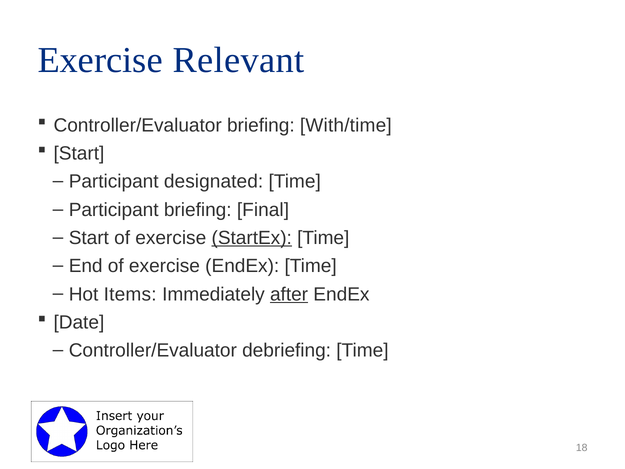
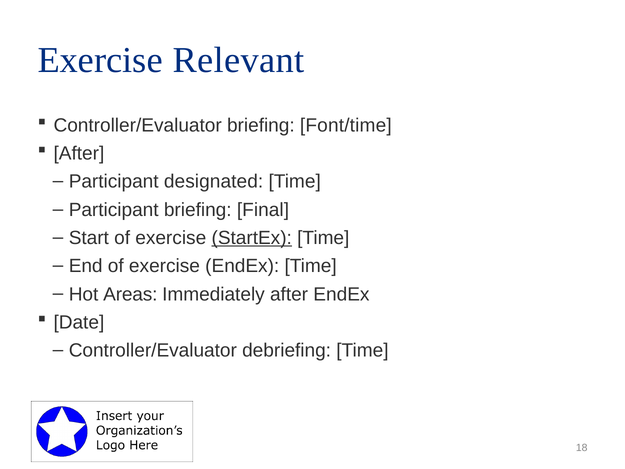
With/time: With/time -> Font/time
Start at (79, 153): Start -> After
Items: Items -> Areas
after at (289, 294) underline: present -> none
